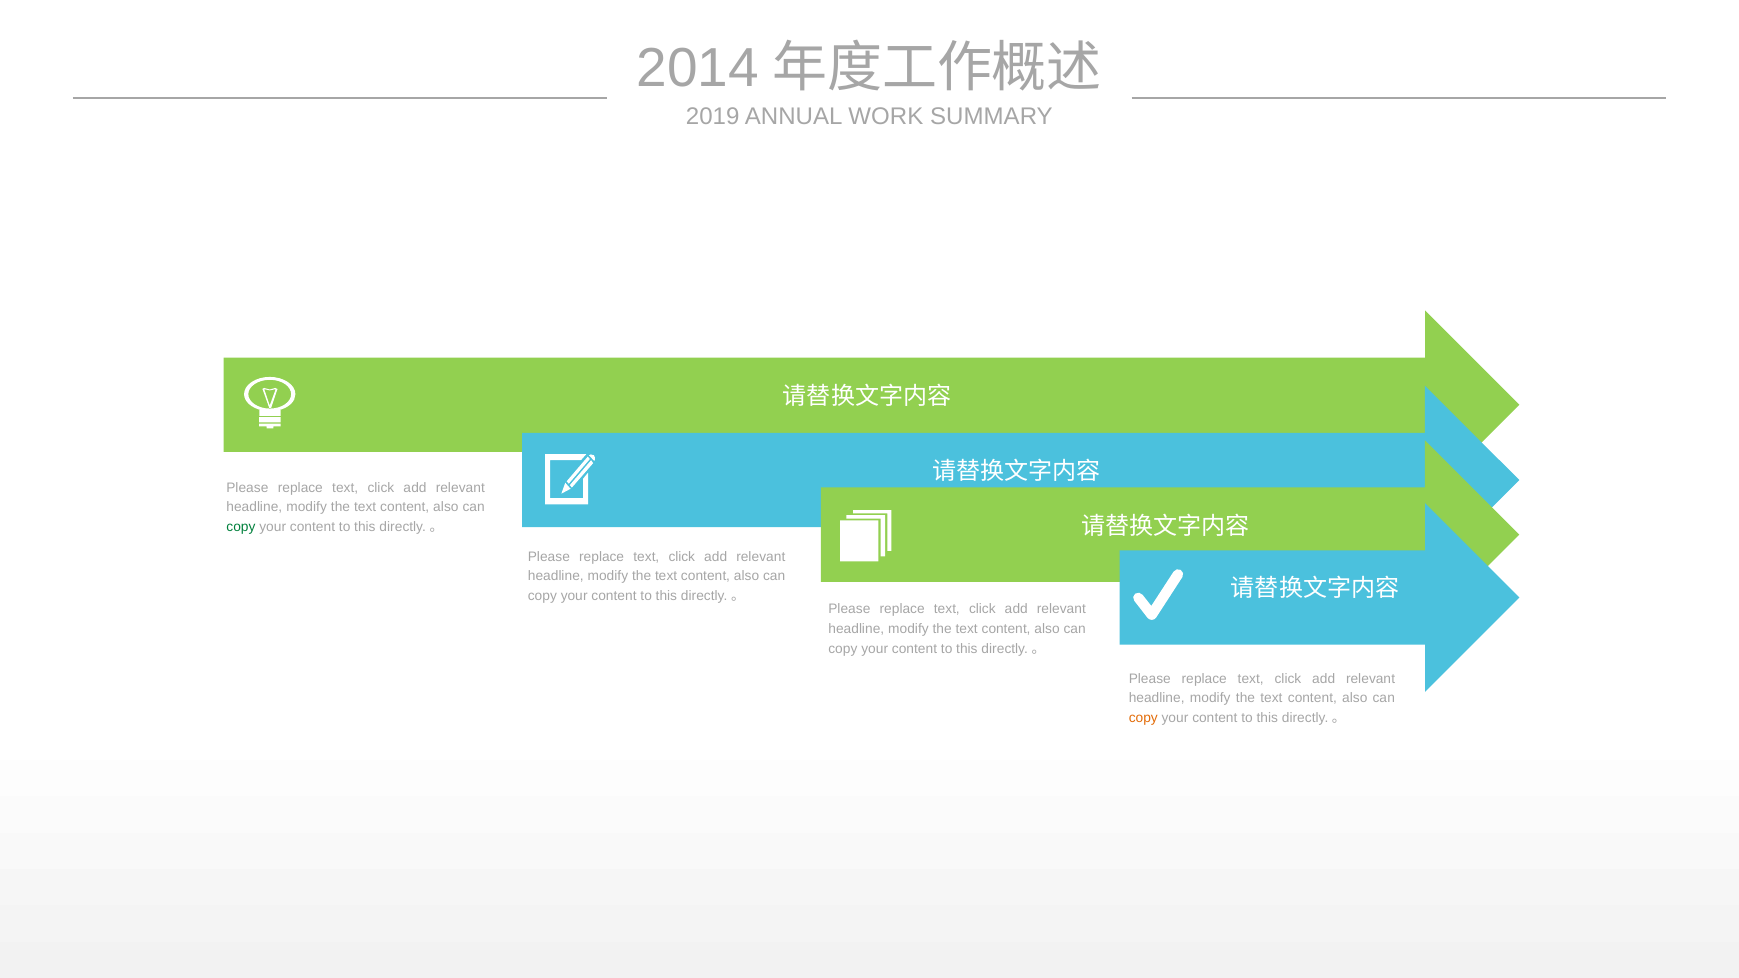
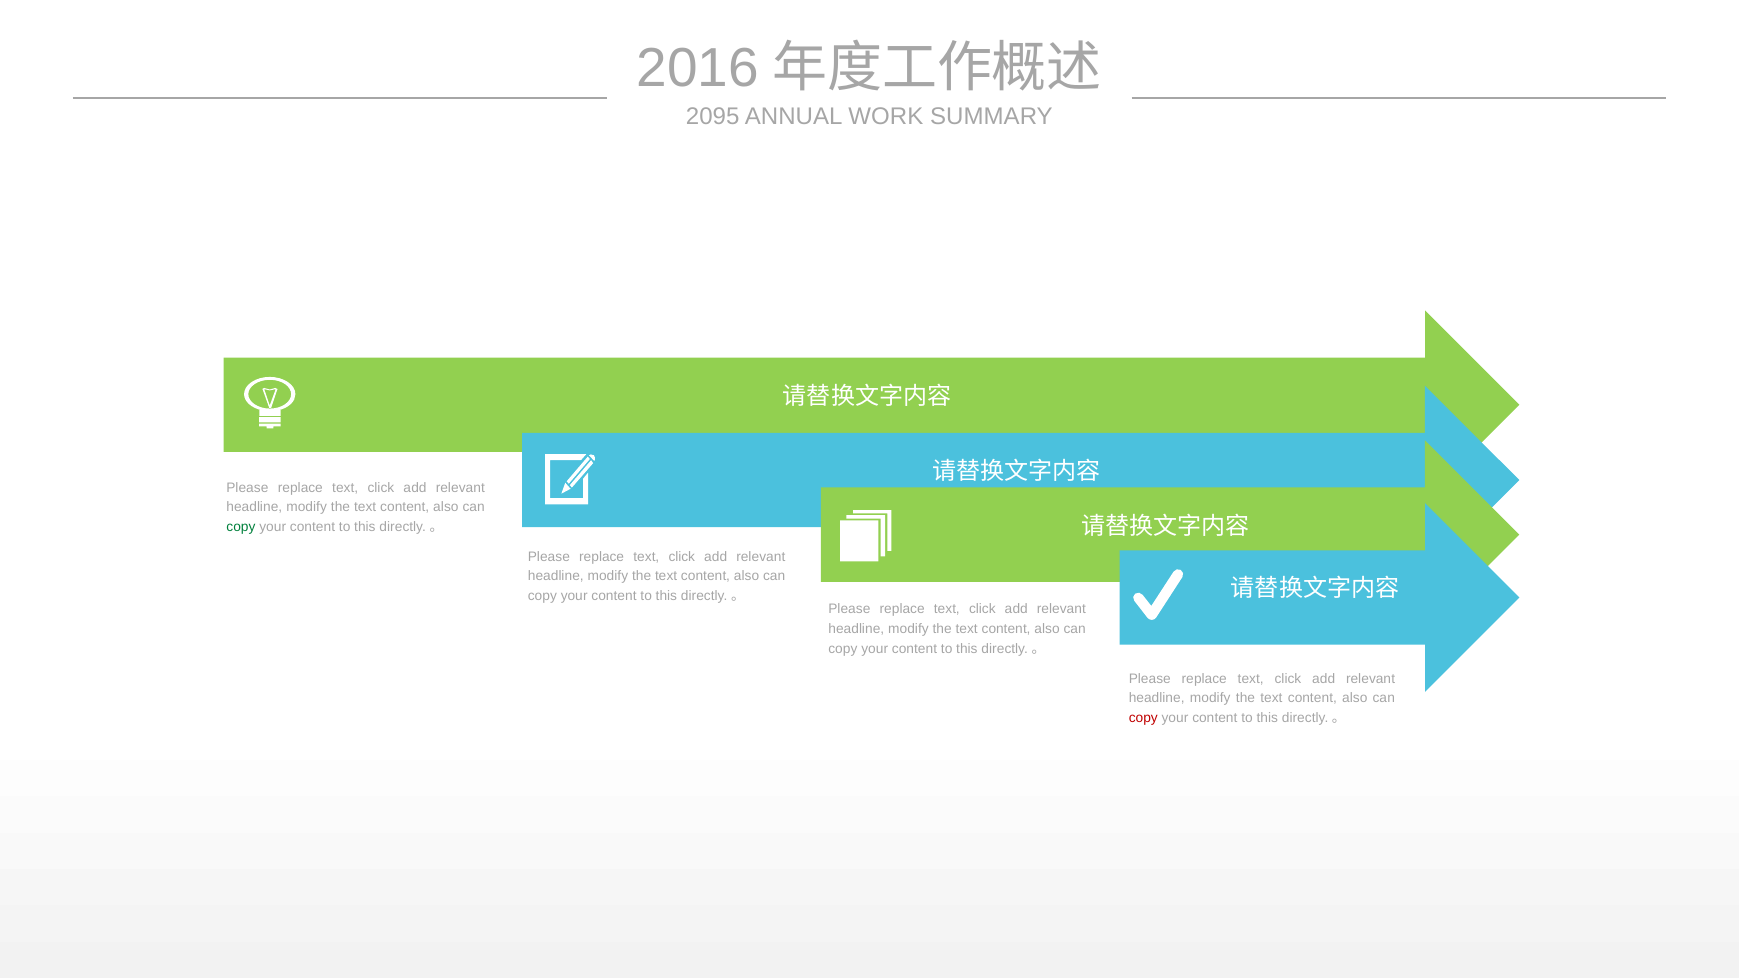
2014: 2014 -> 2016
2019: 2019 -> 2095
copy at (1143, 718) colour: orange -> red
